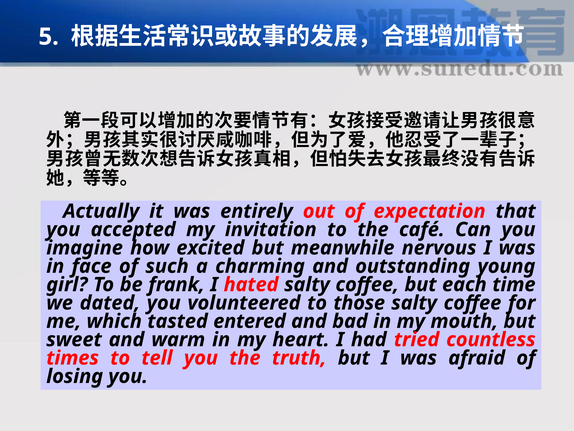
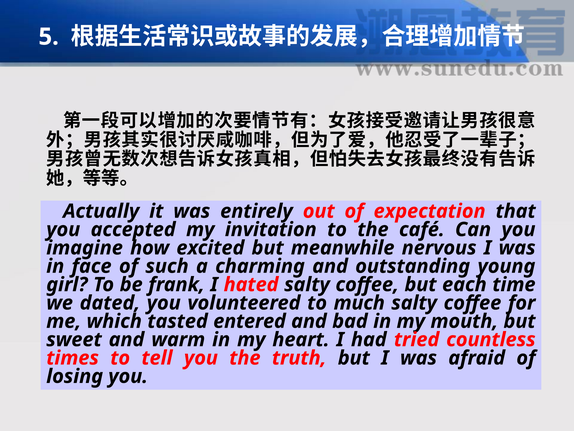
those: those -> much
